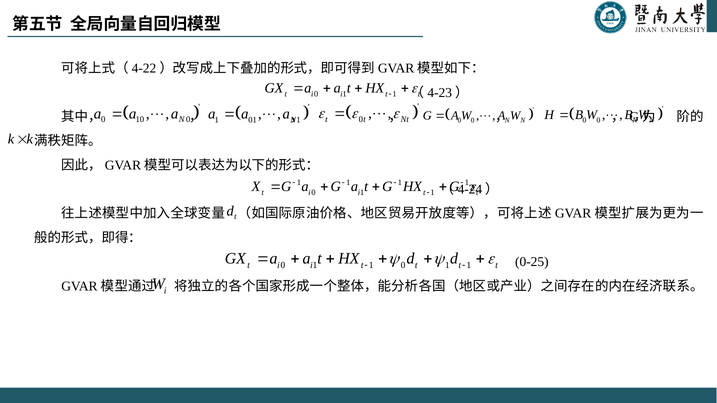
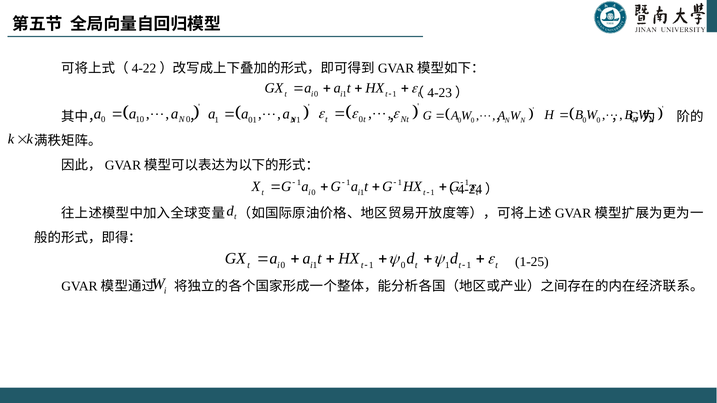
0-25: 0-25 -> 1-25
